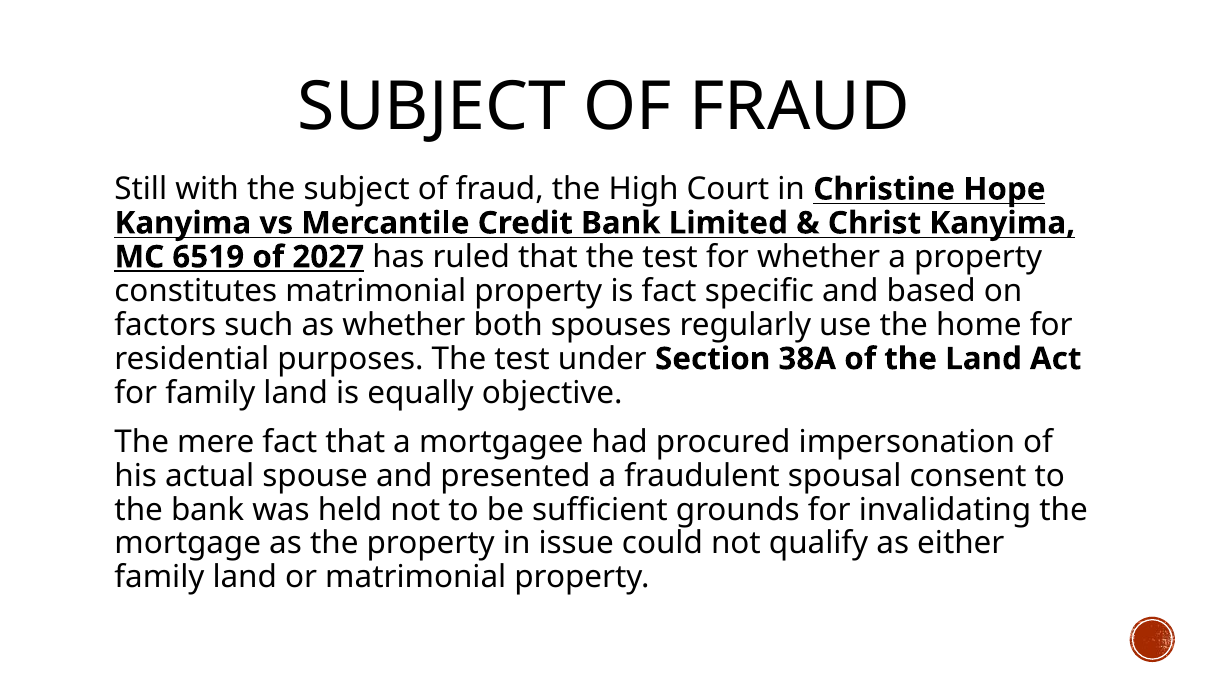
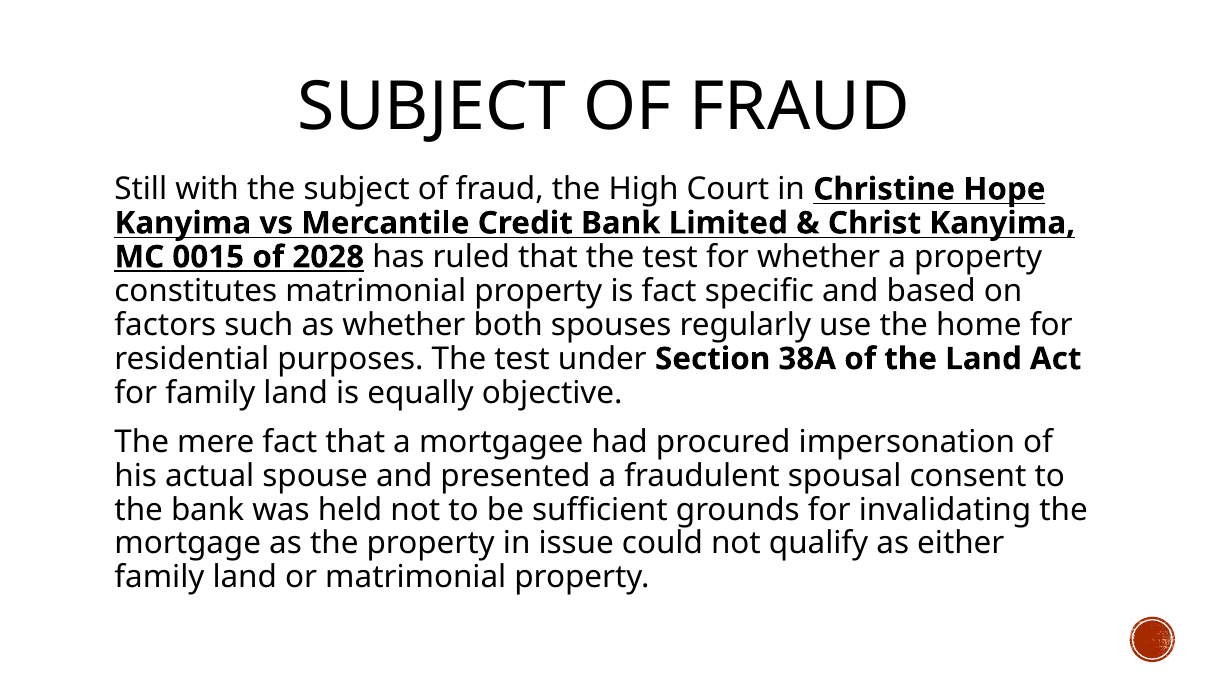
6519: 6519 -> 0015
2027: 2027 -> 2028
